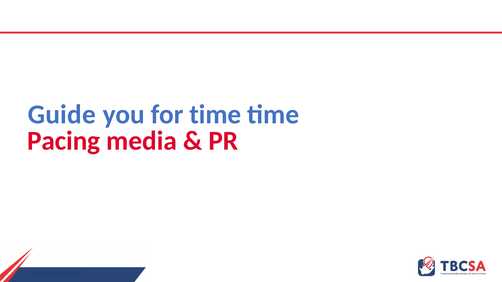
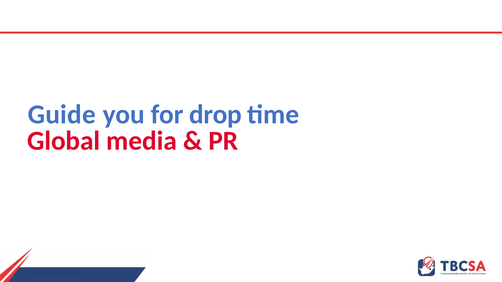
for time: time -> drop
Pacing: Pacing -> Global
